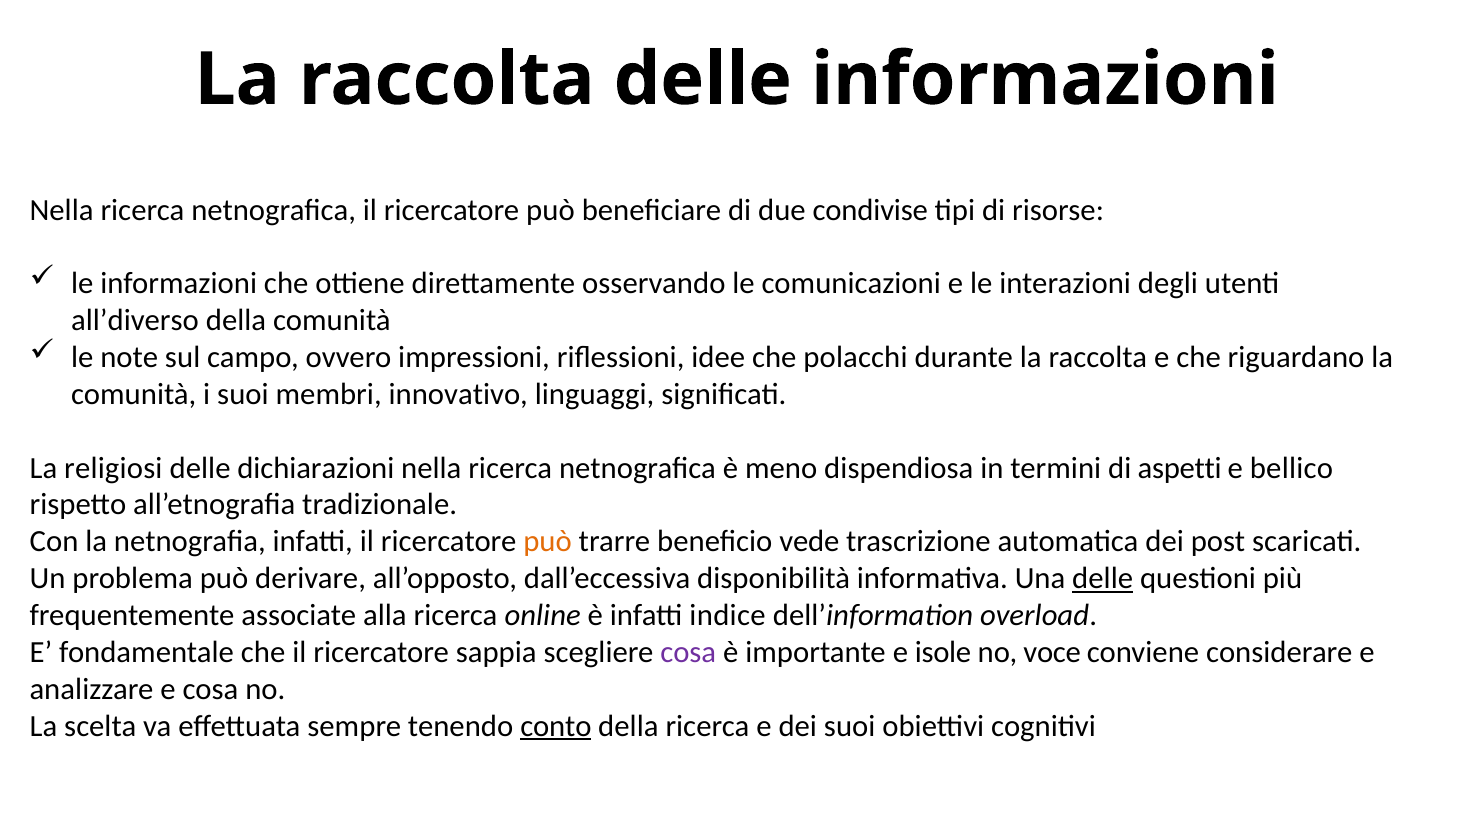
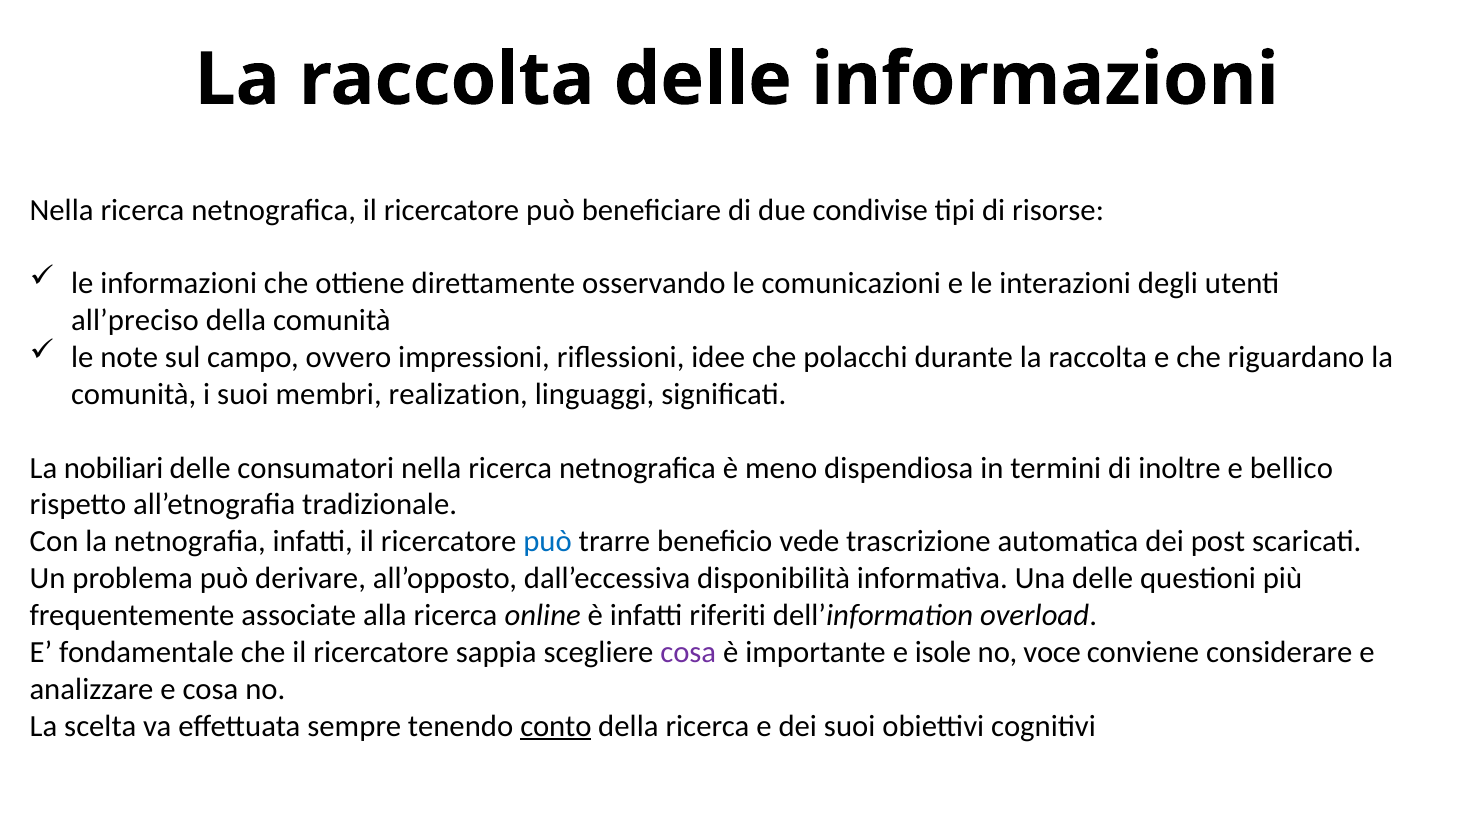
all’diverso: all’diverso -> all’preciso
innovativo: innovativo -> realization
religiosi: religiosi -> nobiliari
dichiarazioni: dichiarazioni -> consumatori
aspetti: aspetti -> inoltre
può at (548, 542) colour: orange -> blue
delle at (1103, 579) underline: present -> none
indice: indice -> riferiti
